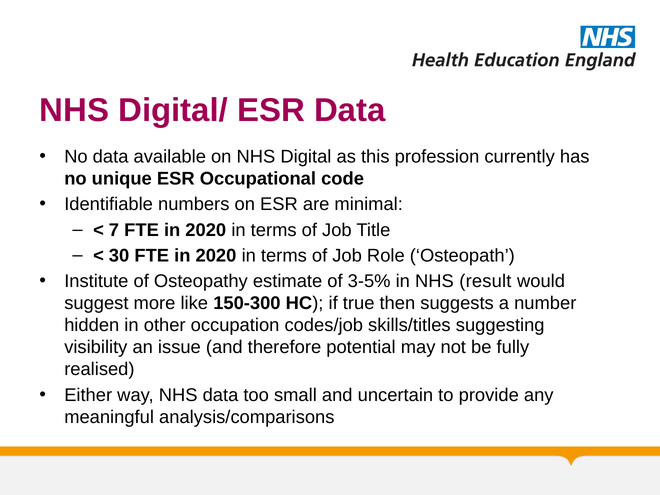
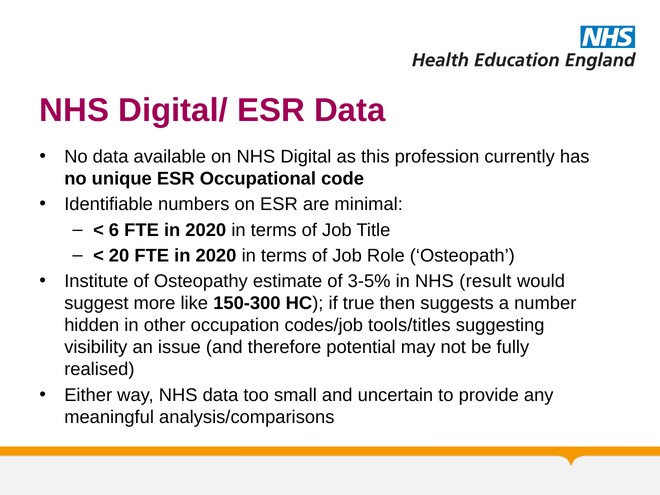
7: 7 -> 6
30: 30 -> 20
skills/titles: skills/titles -> tools/titles
